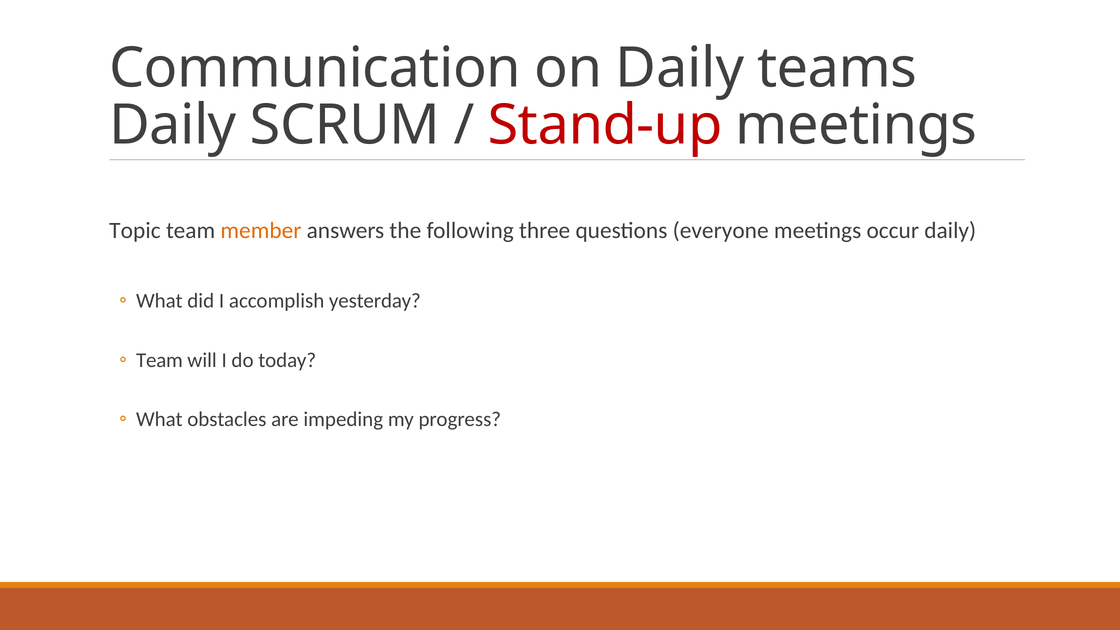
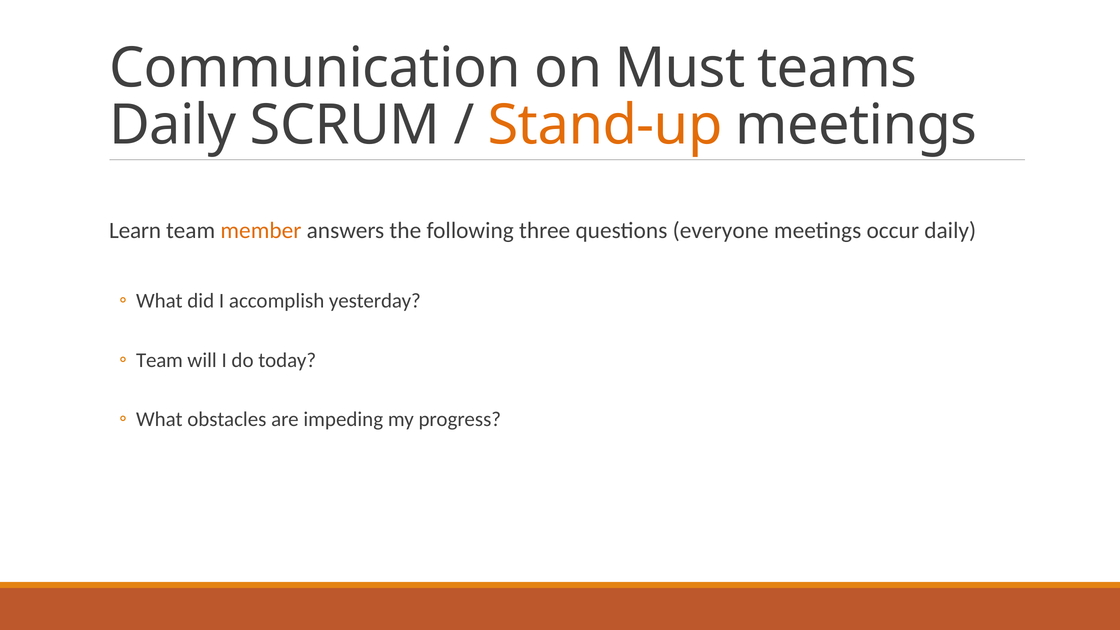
on Daily: Daily -> Must
Stand-up colour: red -> orange
Topic: Topic -> Learn
